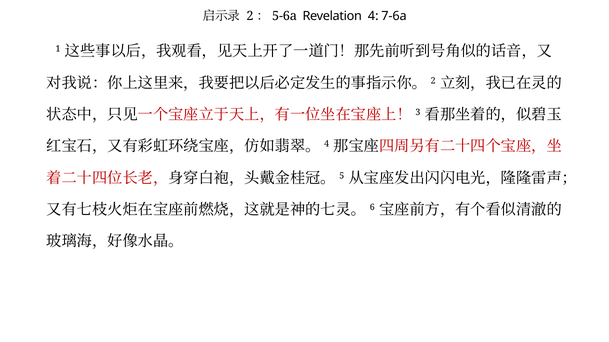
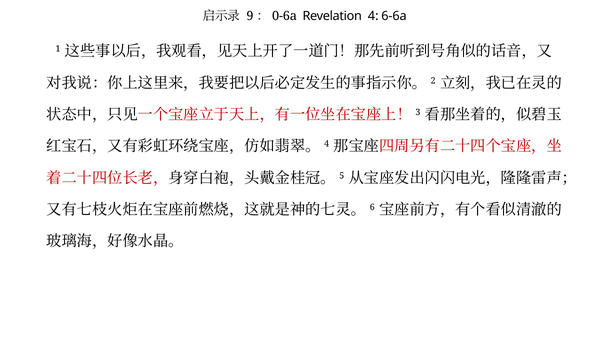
2: 2 -> 9
5-6a: 5-6a -> 0-6a
7-6a: 7-6a -> 6-6a
